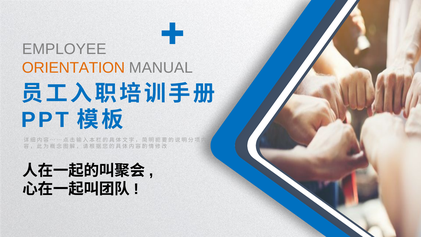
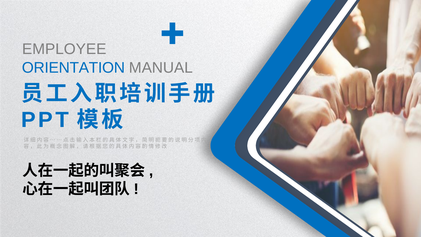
ORIENTATION colour: orange -> blue
